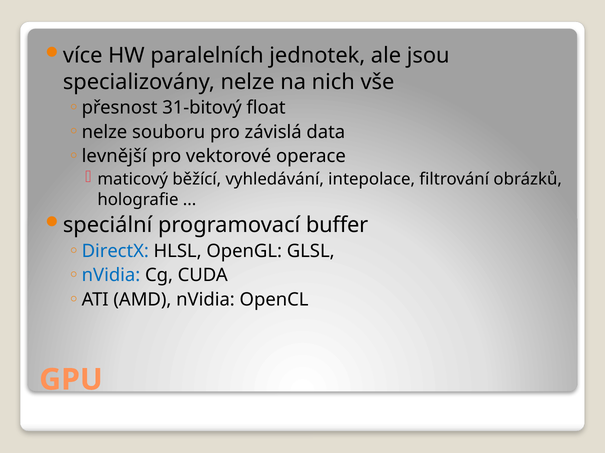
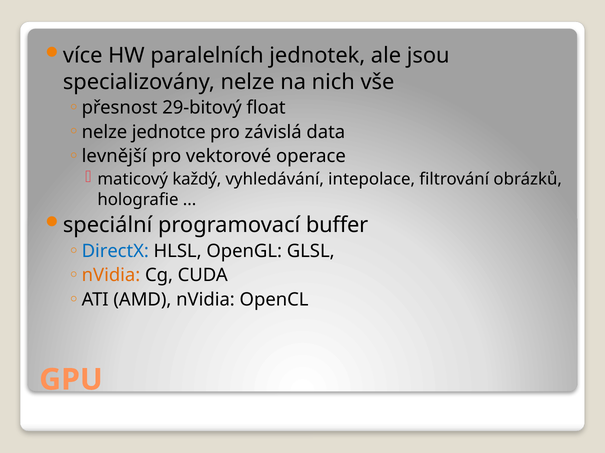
31-bitový: 31-bitový -> 29-bitový
souboru: souboru -> jednotce
běžící: běžící -> každý
nVidia at (111, 276) colour: blue -> orange
